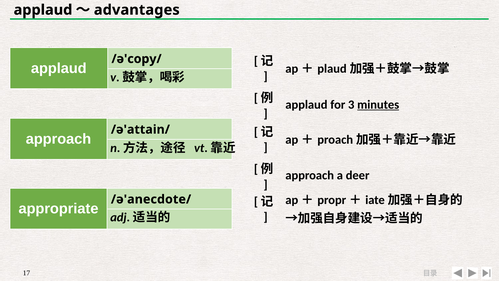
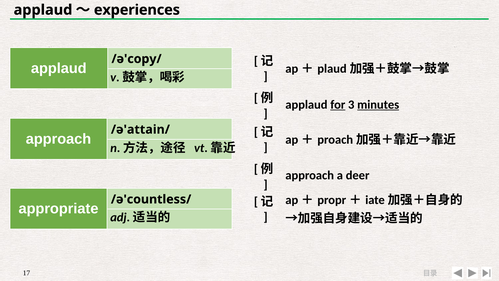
advantages: advantages -> experiences
for underline: none -> present
/ə'anecdote/: /ə'anecdote/ -> /ə'countless/
